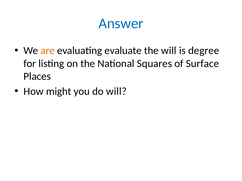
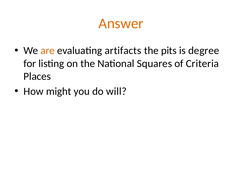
Answer colour: blue -> orange
evaluate: evaluate -> artifacts
the will: will -> pits
Surface: Surface -> Criteria
